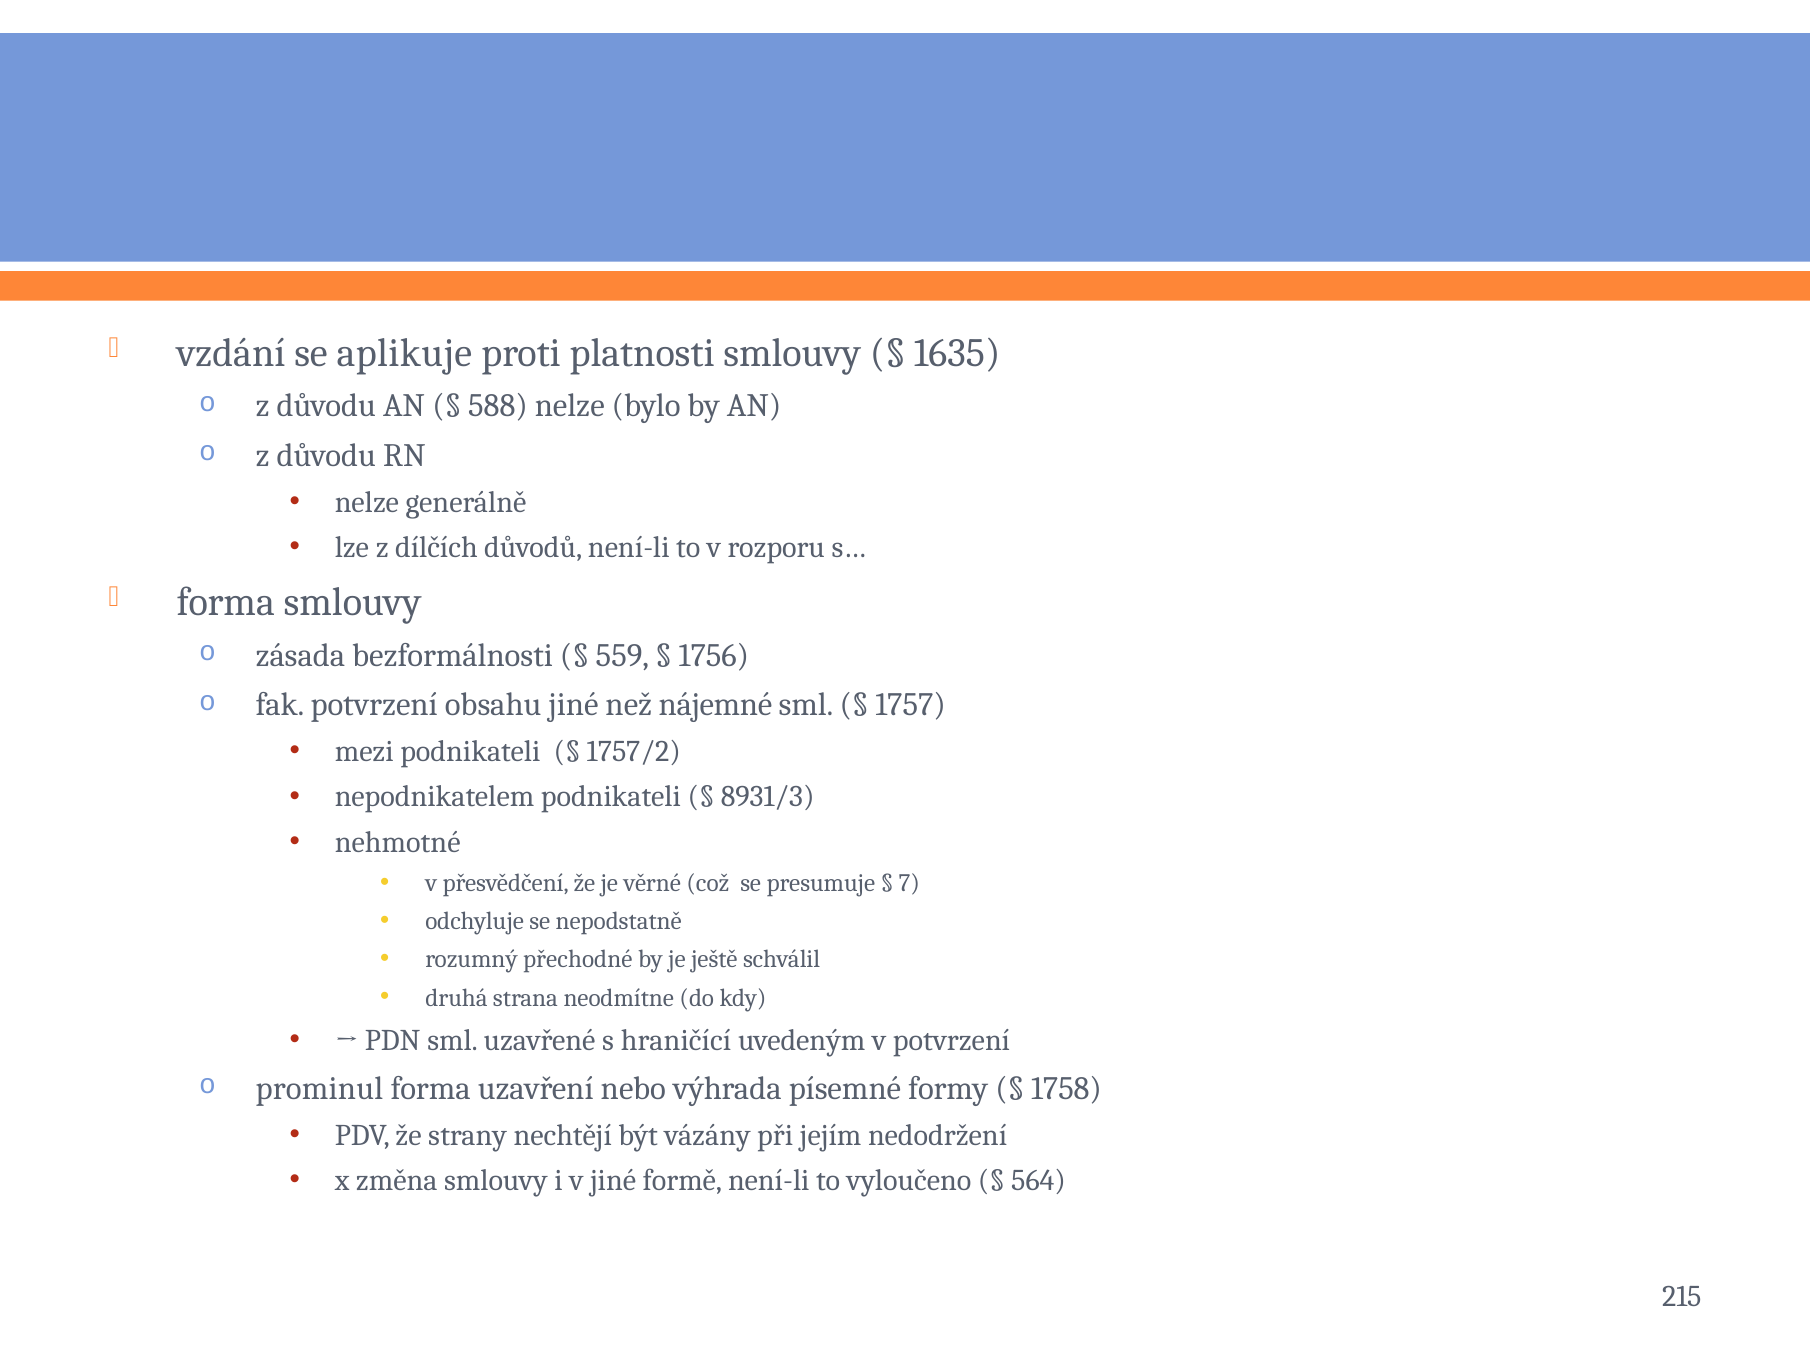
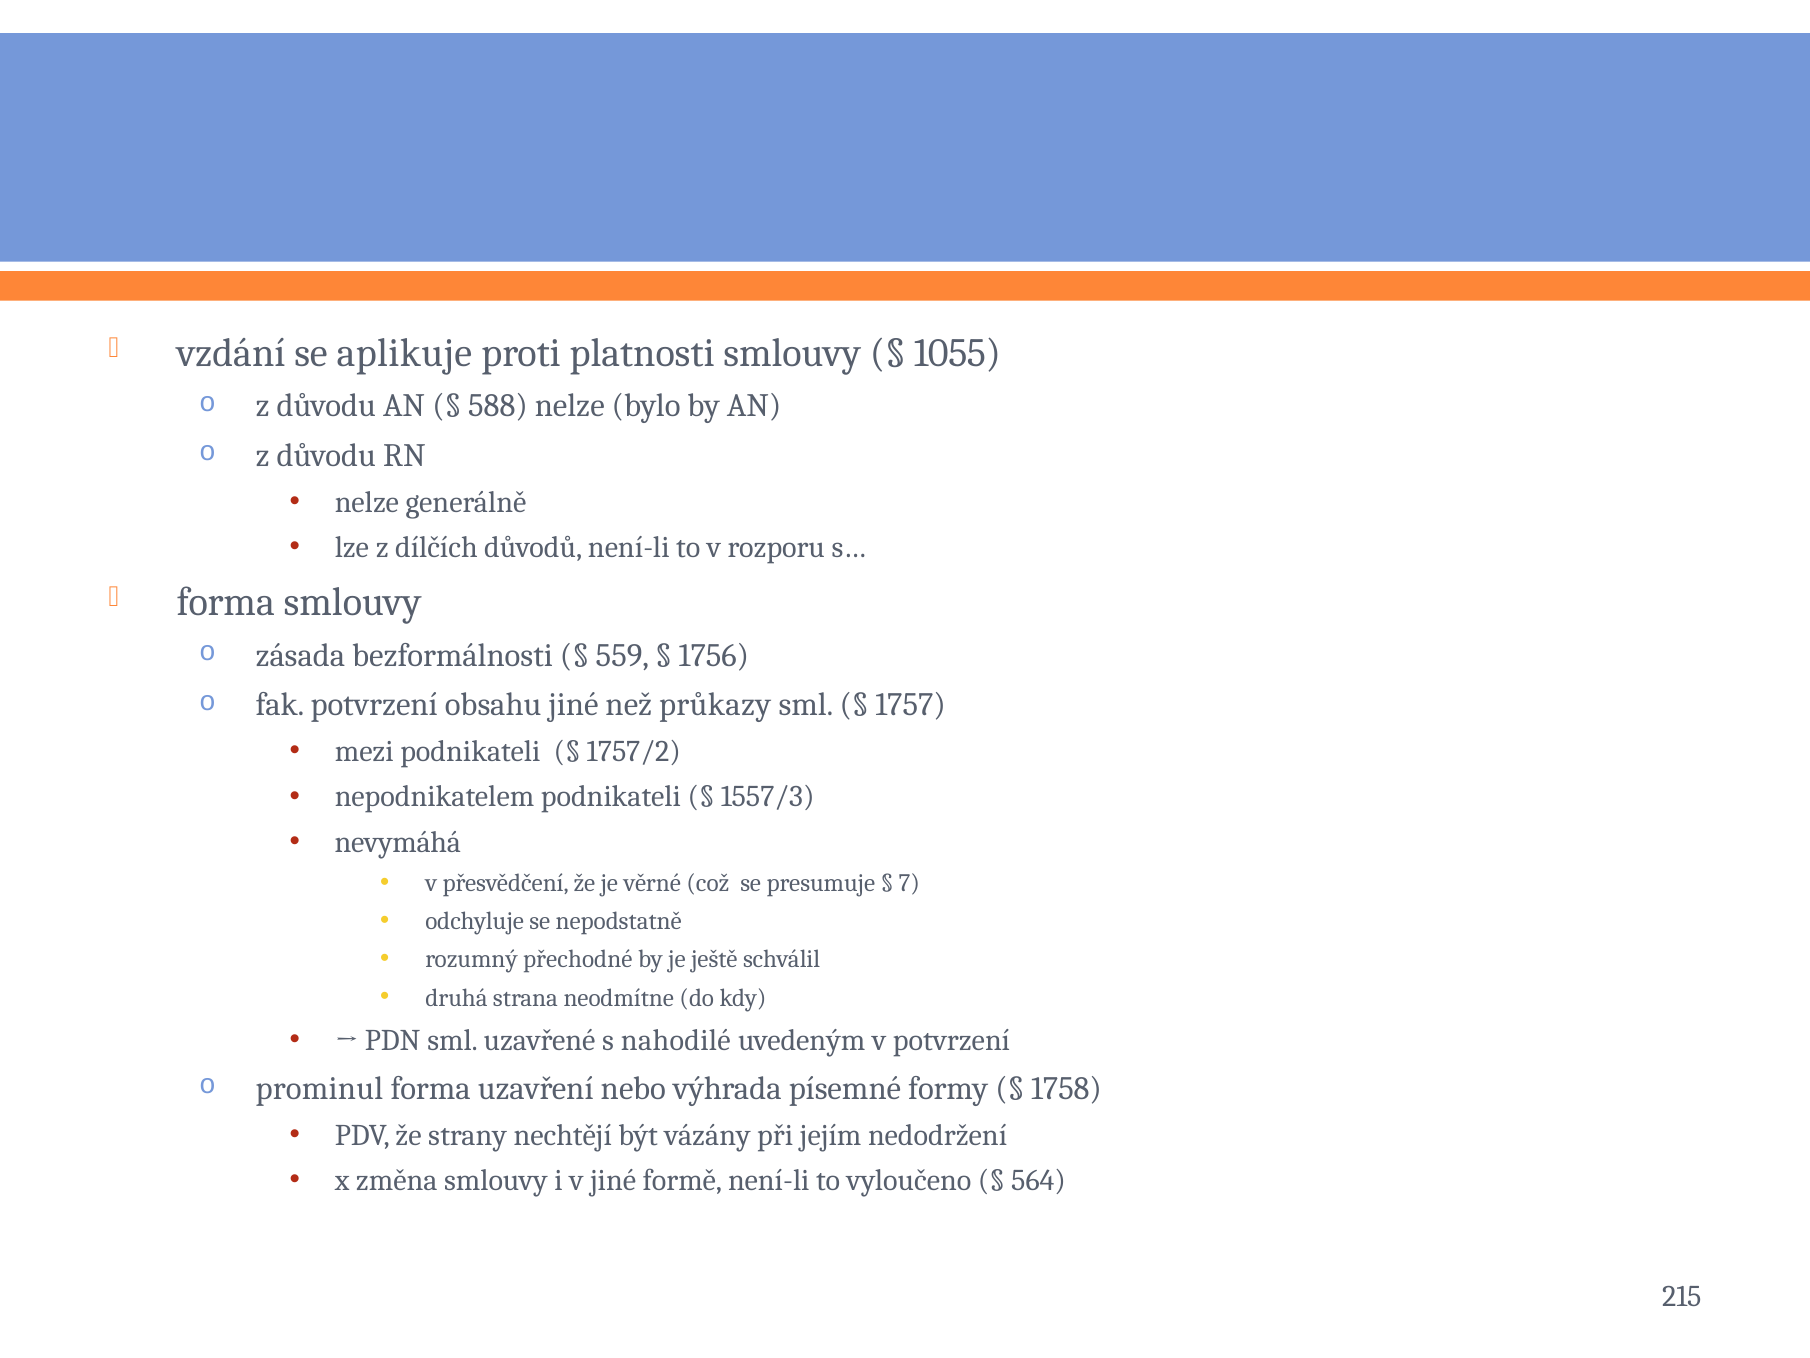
1635: 1635 -> 1055
nájemné: nájemné -> průkazy
8931/3: 8931/3 -> 1557/3
nehmotné: nehmotné -> nevymáhá
hraničící: hraničící -> nahodilé
